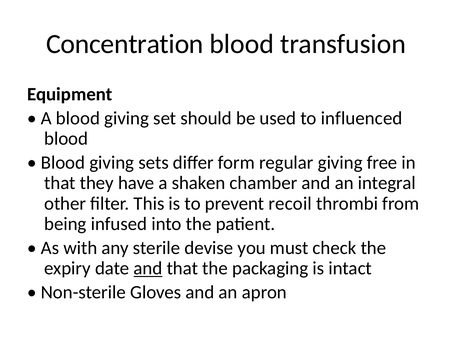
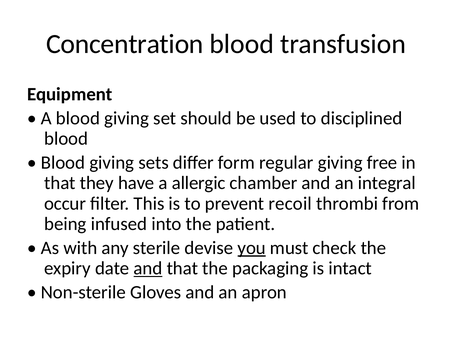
influenced: influenced -> disciplined
shaken: shaken -> allergic
other: other -> occur
you underline: none -> present
